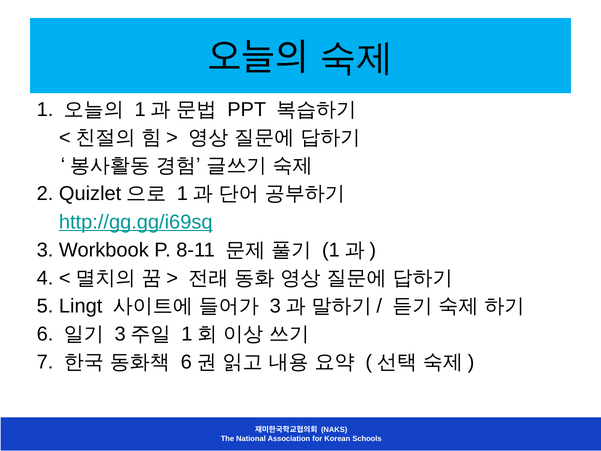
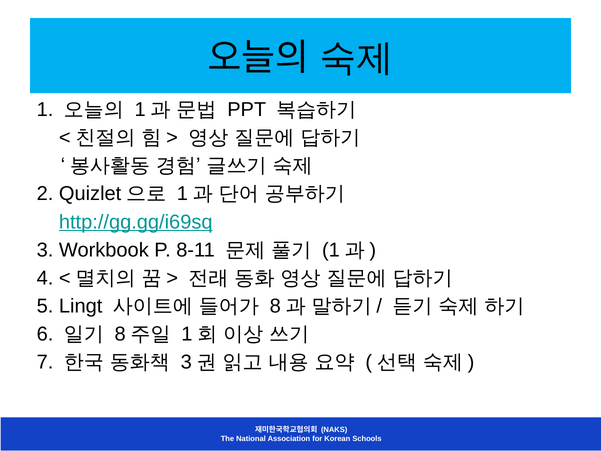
3 at (275, 306): 3 -> 8
3 at (120, 334): 3 -> 8
6 at (186, 362): 6 -> 3
